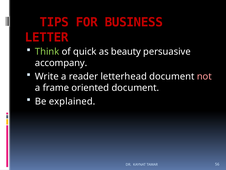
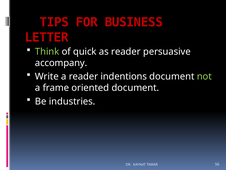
as beauty: beauty -> reader
letterhead: letterhead -> indentions
not colour: pink -> light green
explained: explained -> industries
